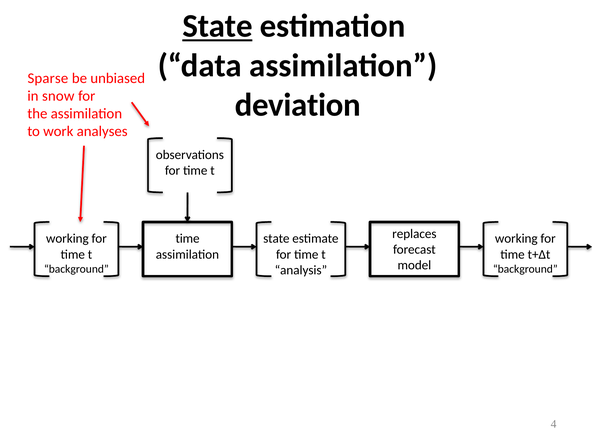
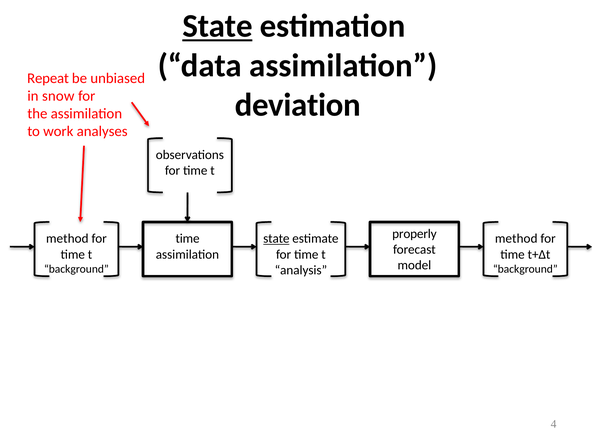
Sparse: Sparse -> Repeat
replaces: replaces -> properly
working at (67, 239): working -> method
state at (276, 239) underline: none -> present
working at (516, 239): working -> method
